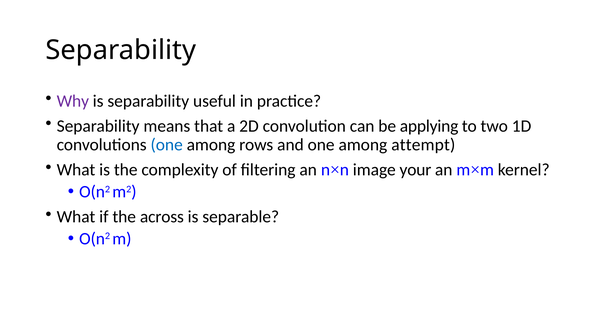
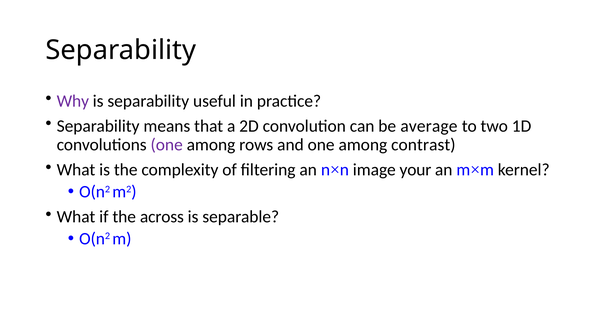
applying: applying -> average
one at (167, 145) colour: blue -> purple
attempt: attempt -> contrast
